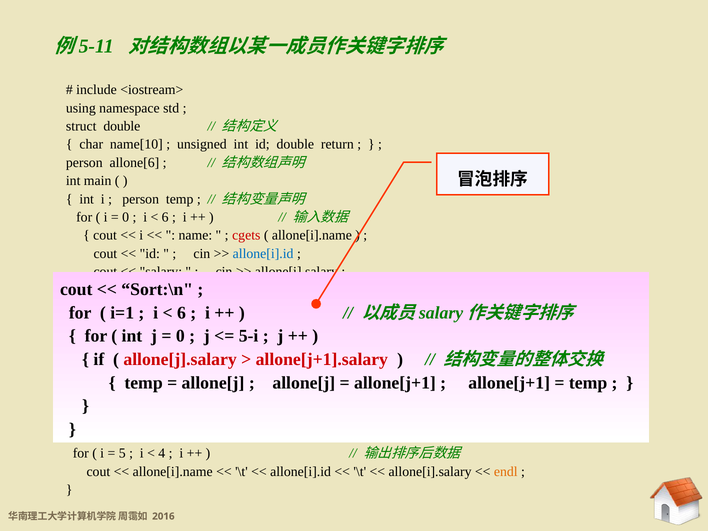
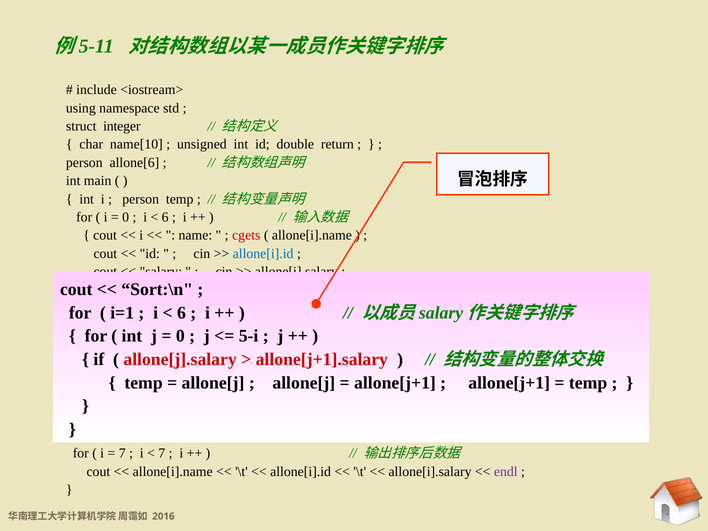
struct double: double -> integer
5 at (122, 453): 5 -> 7
4 at (162, 453): 4 -> 7
endl at (506, 472) colour: orange -> purple
